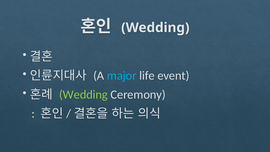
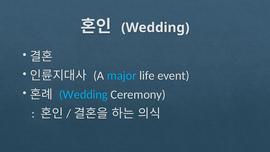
Wedding at (83, 95) colour: light green -> light blue
